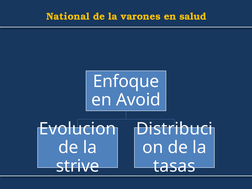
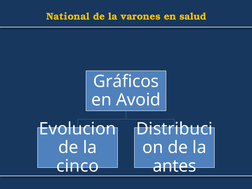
Enfoque: Enfoque -> Gráficos
strive: strive -> cinco
tasas: tasas -> antes
